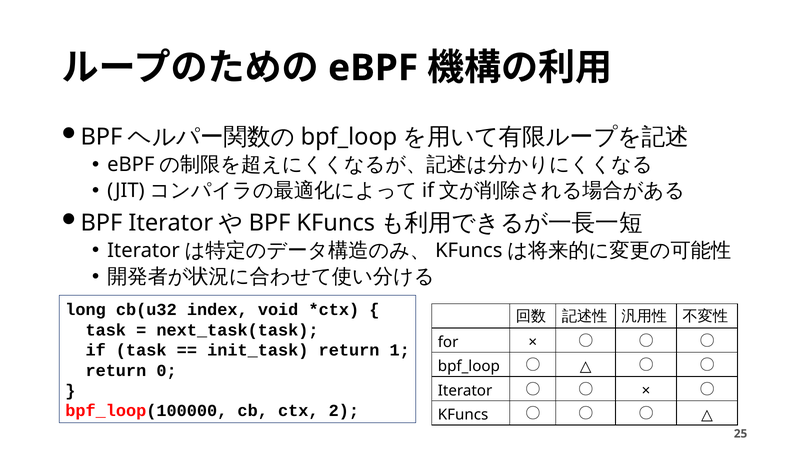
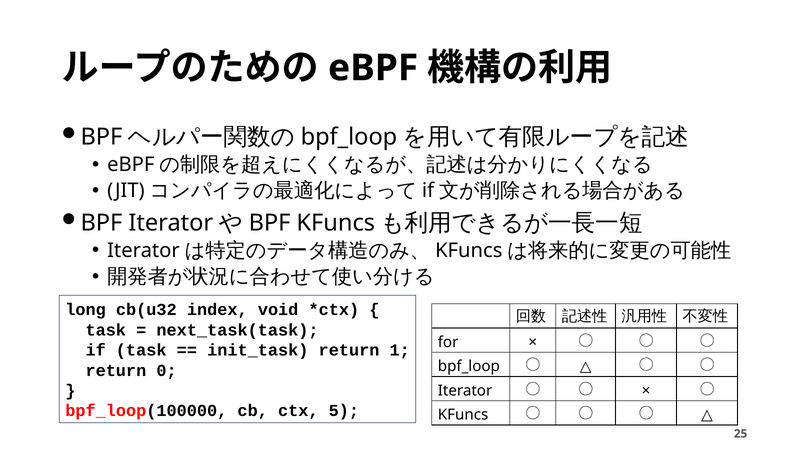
2: 2 -> 5
